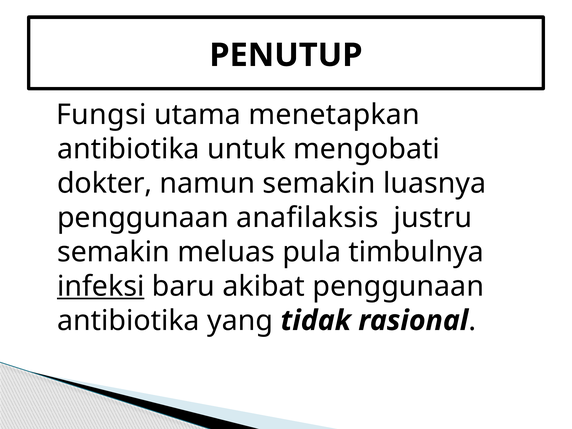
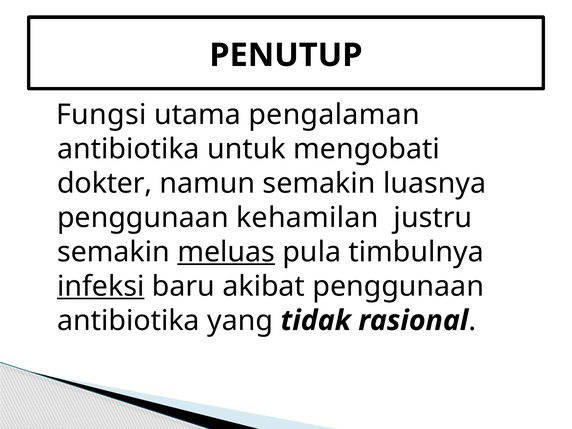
menetapkan: menetapkan -> pengalaman
anafilaksis: anafilaksis -> kehamilan
meluas underline: none -> present
